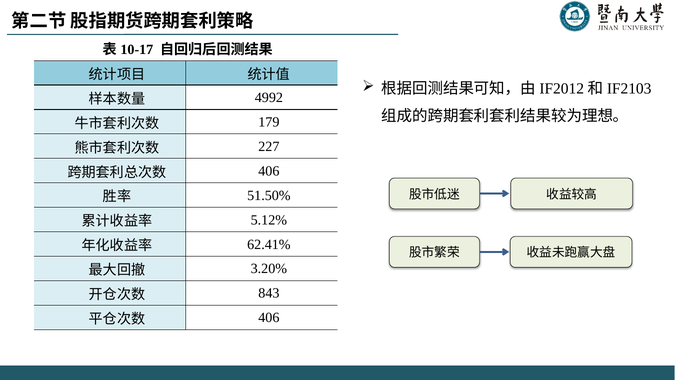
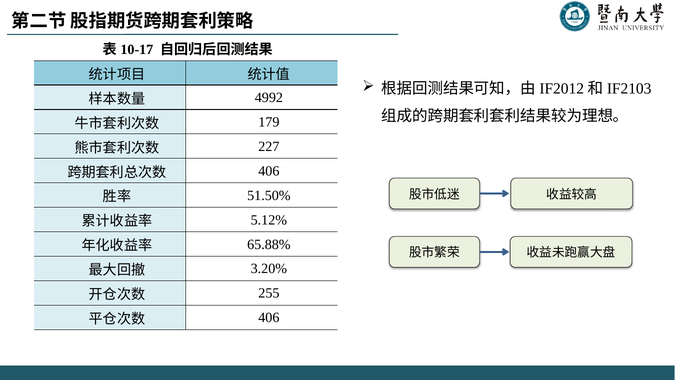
62.41%: 62.41% -> 65.88%
843: 843 -> 255
